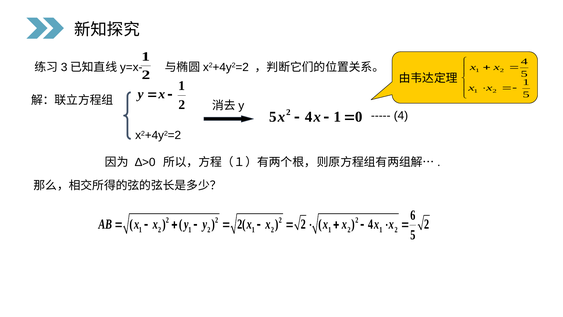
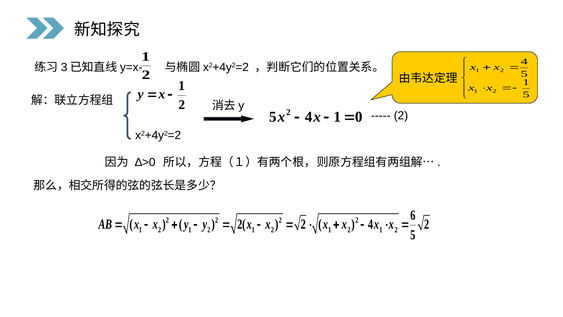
4 at (401, 115): 4 -> 2
